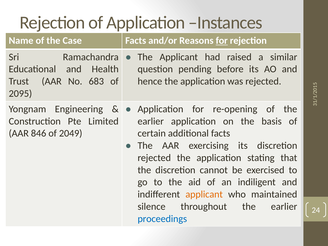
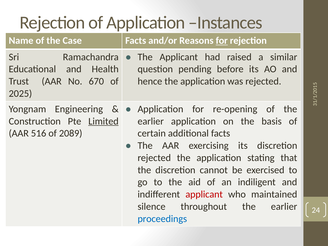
683: 683 -> 670
2095: 2095 -> 2025
Limited underline: none -> present
846: 846 -> 516
2049: 2049 -> 2089
applicant at (204, 194) colour: orange -> red
